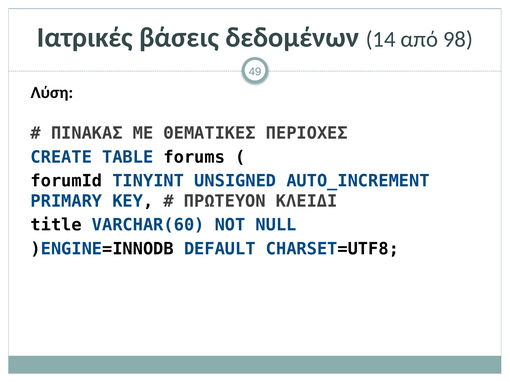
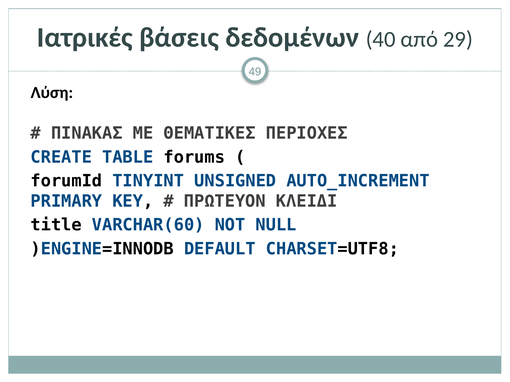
14: 14 -> 40
98: 98 -> 29
